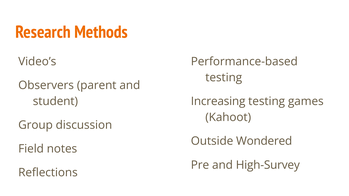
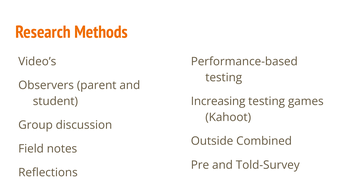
Wondered: Wondered -> Combined
High-Survey: High-Survey -> Told-Survey
